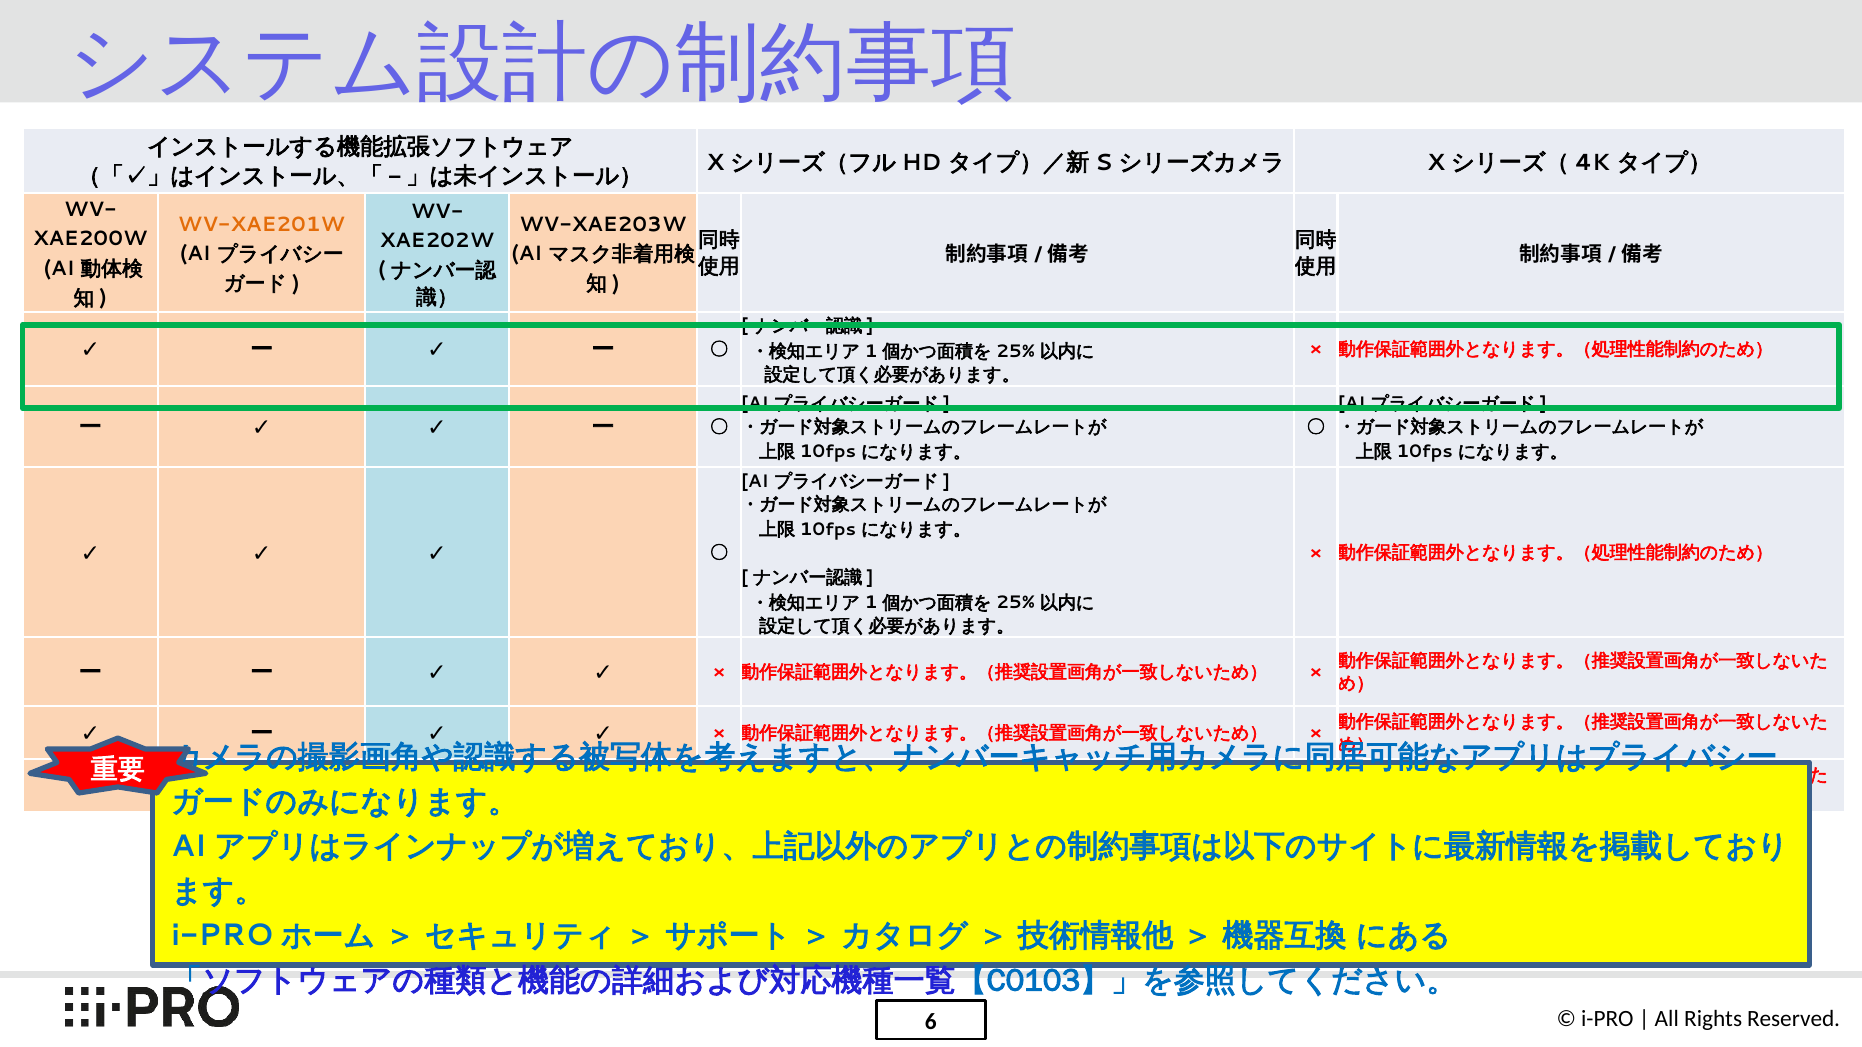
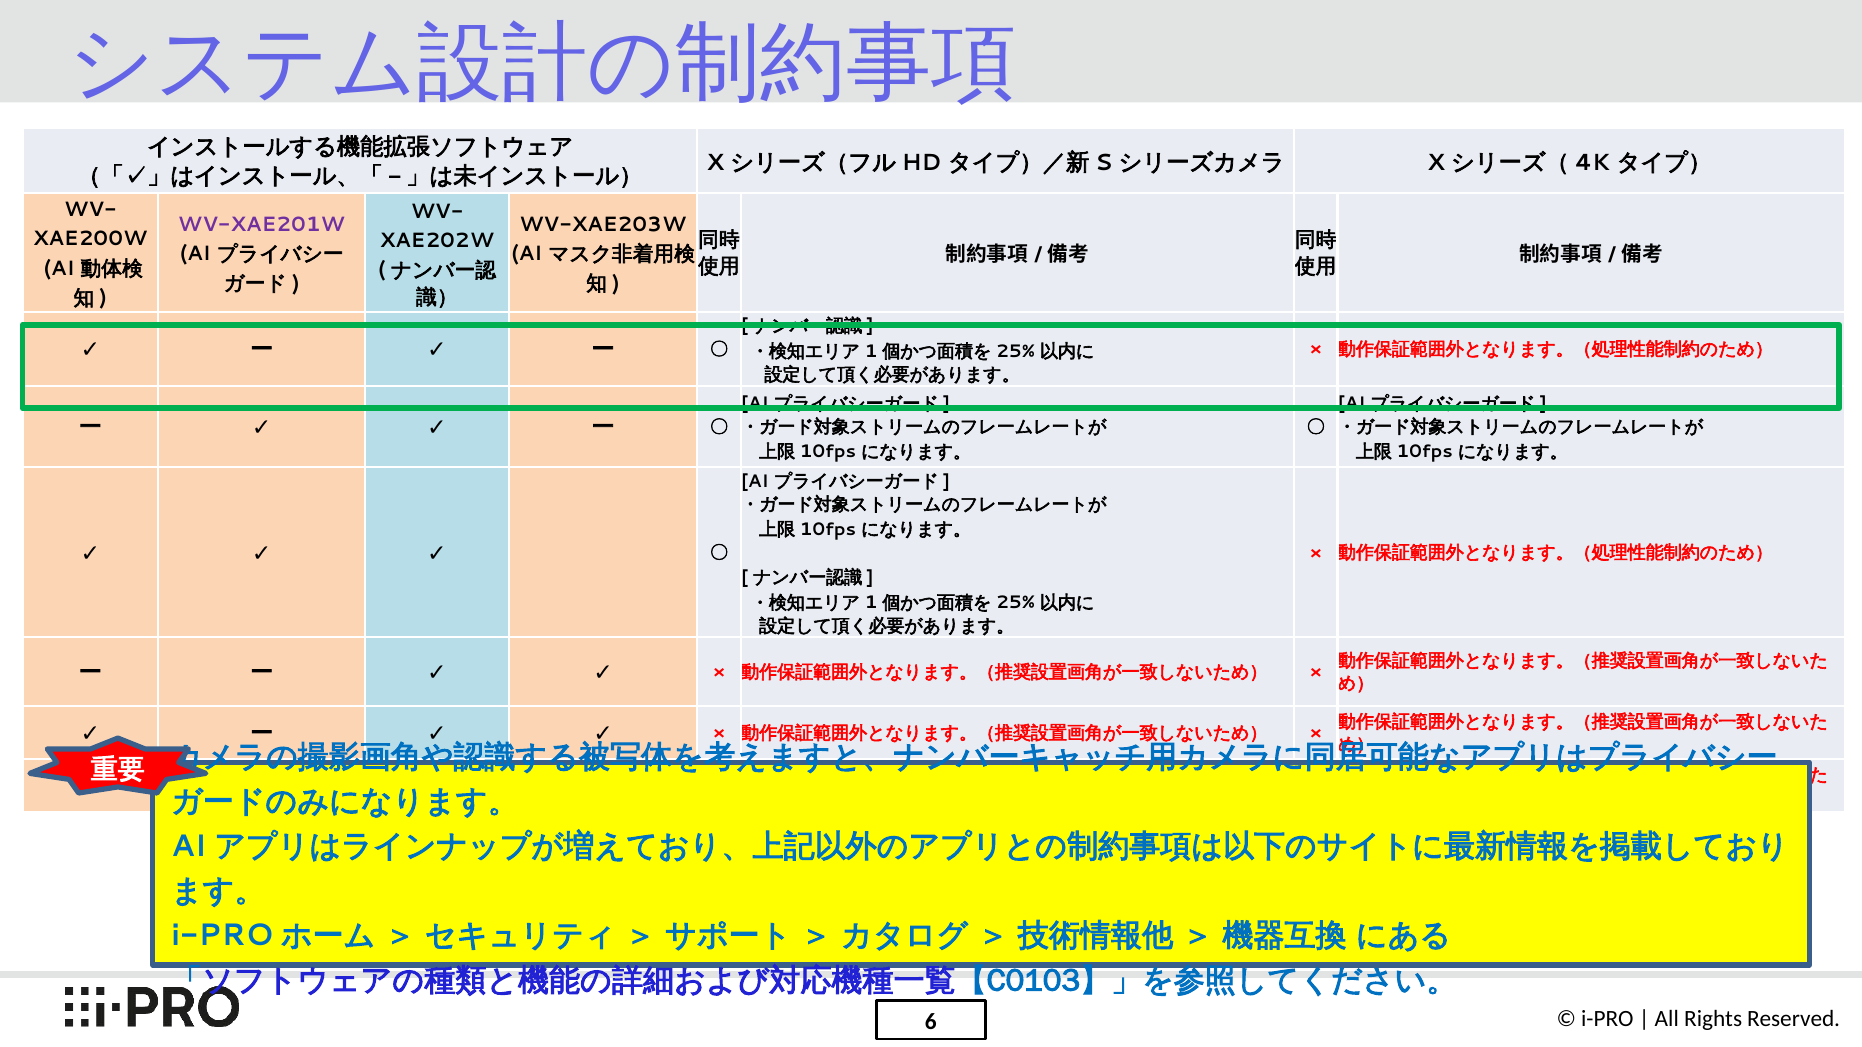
WV-XAE201W colour: orange -> purple
